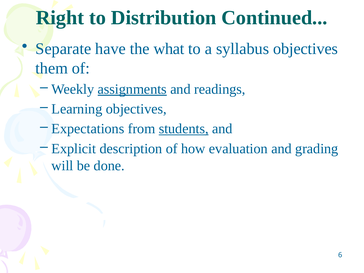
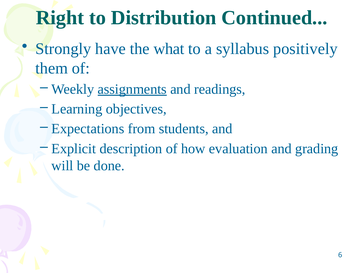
Separate: Separate -> Strongly
syllabus objectives: objectives -> positively
students underline: present -> none
